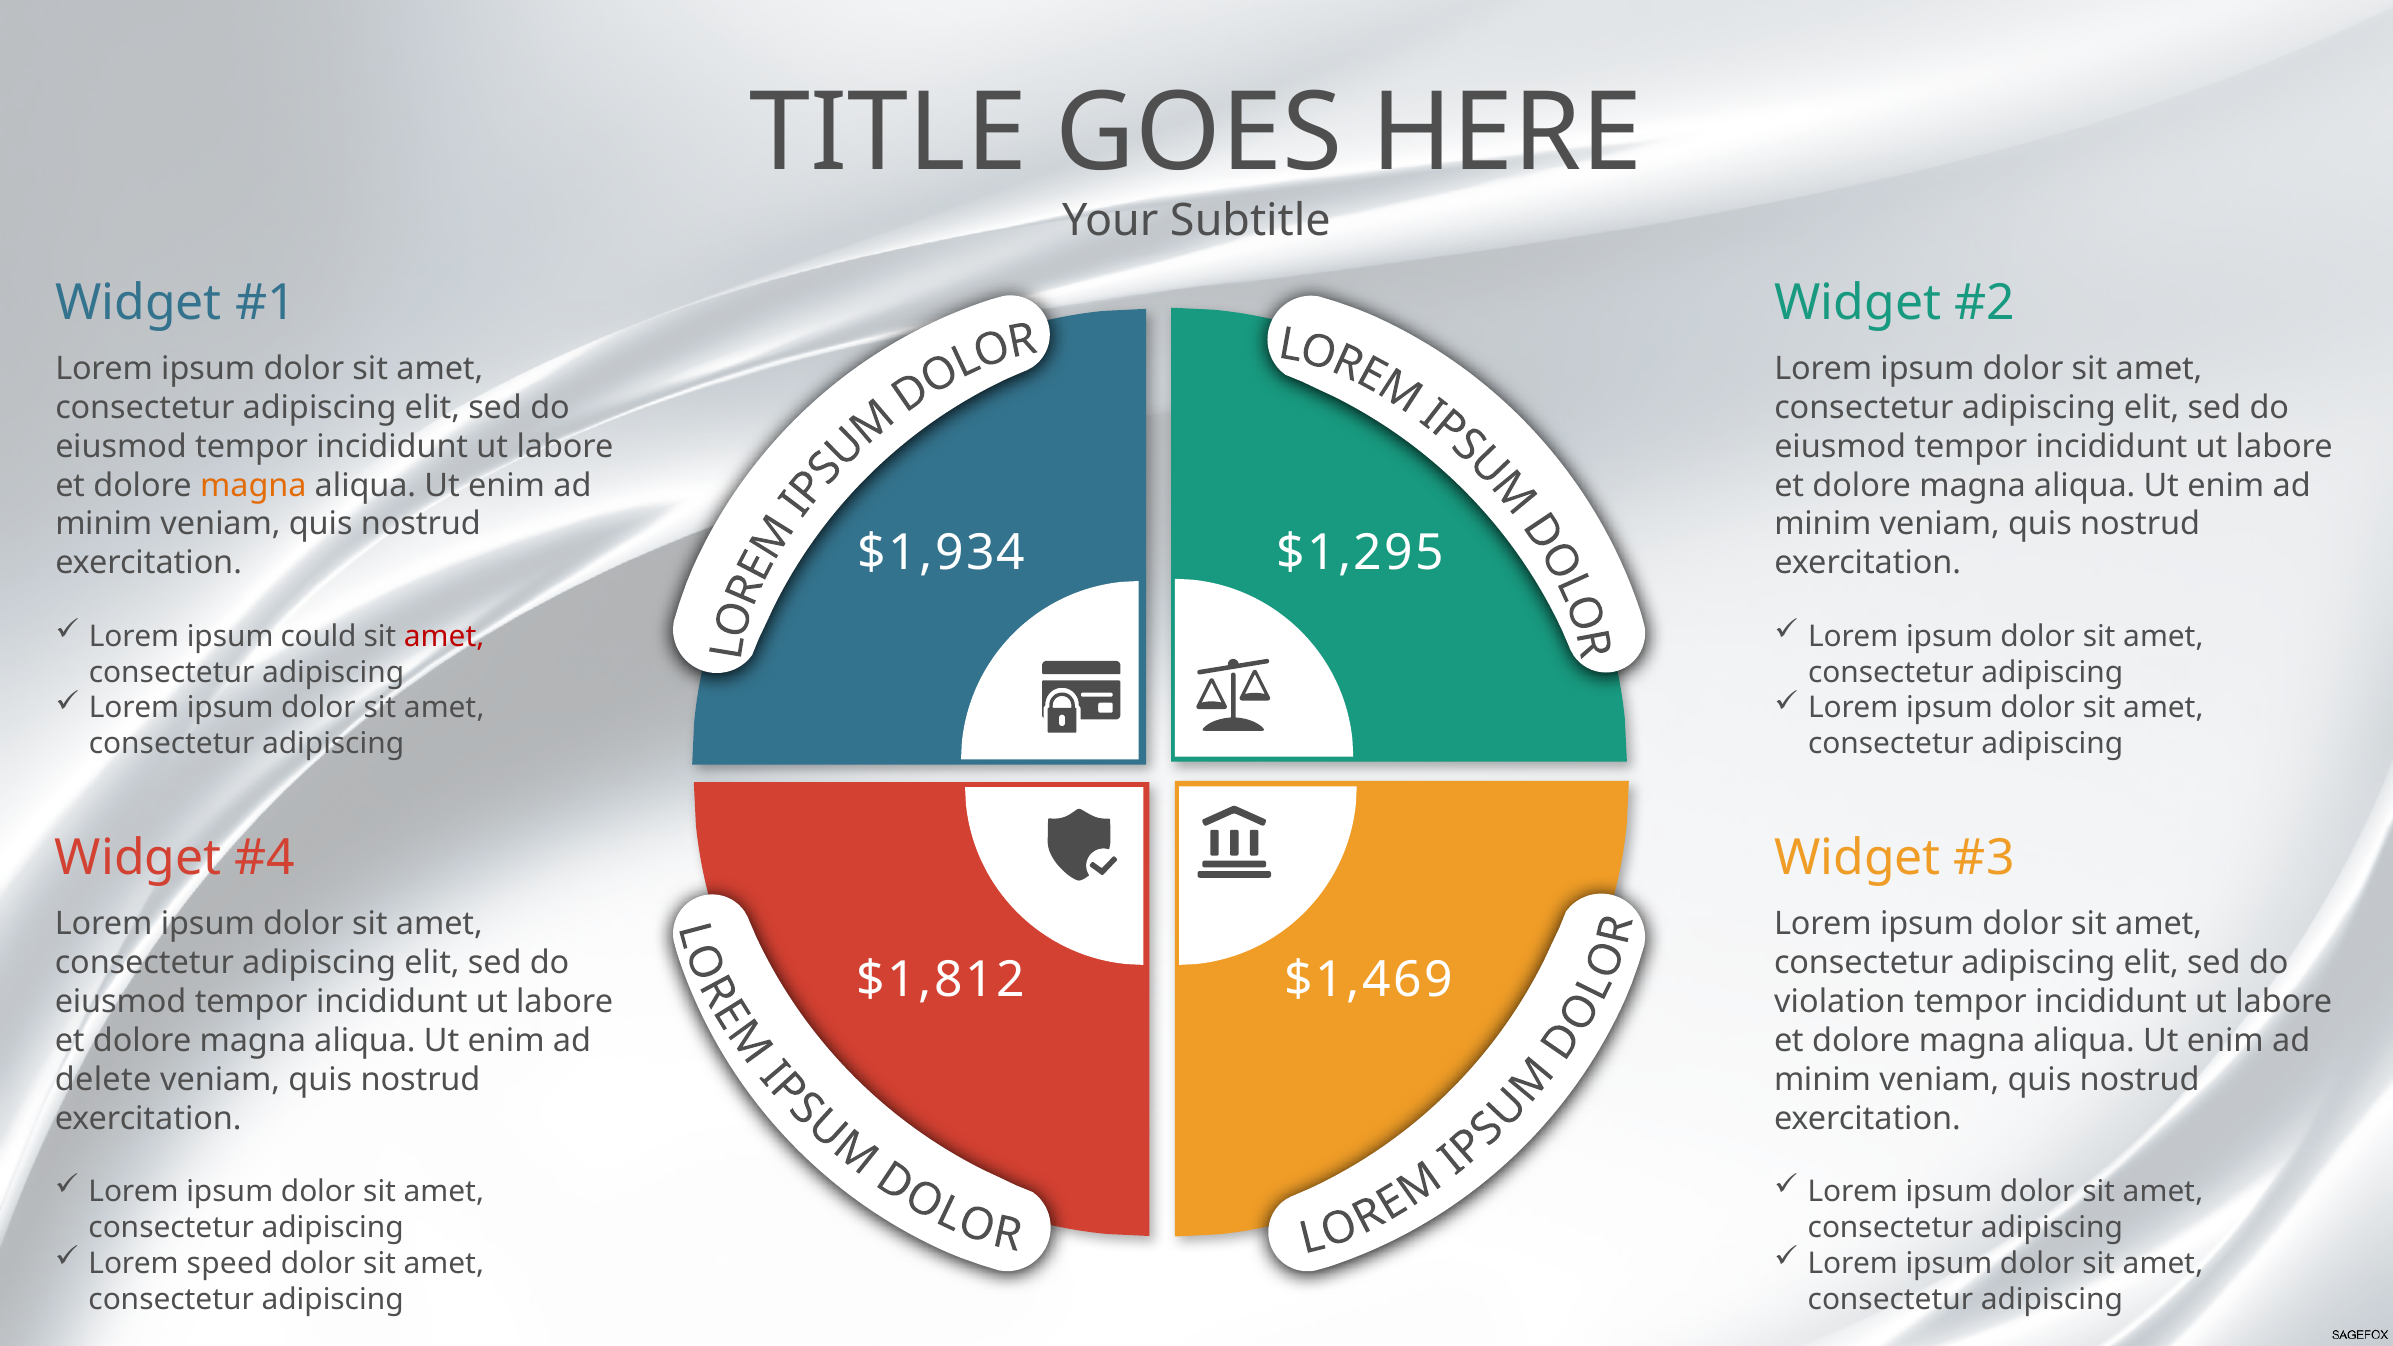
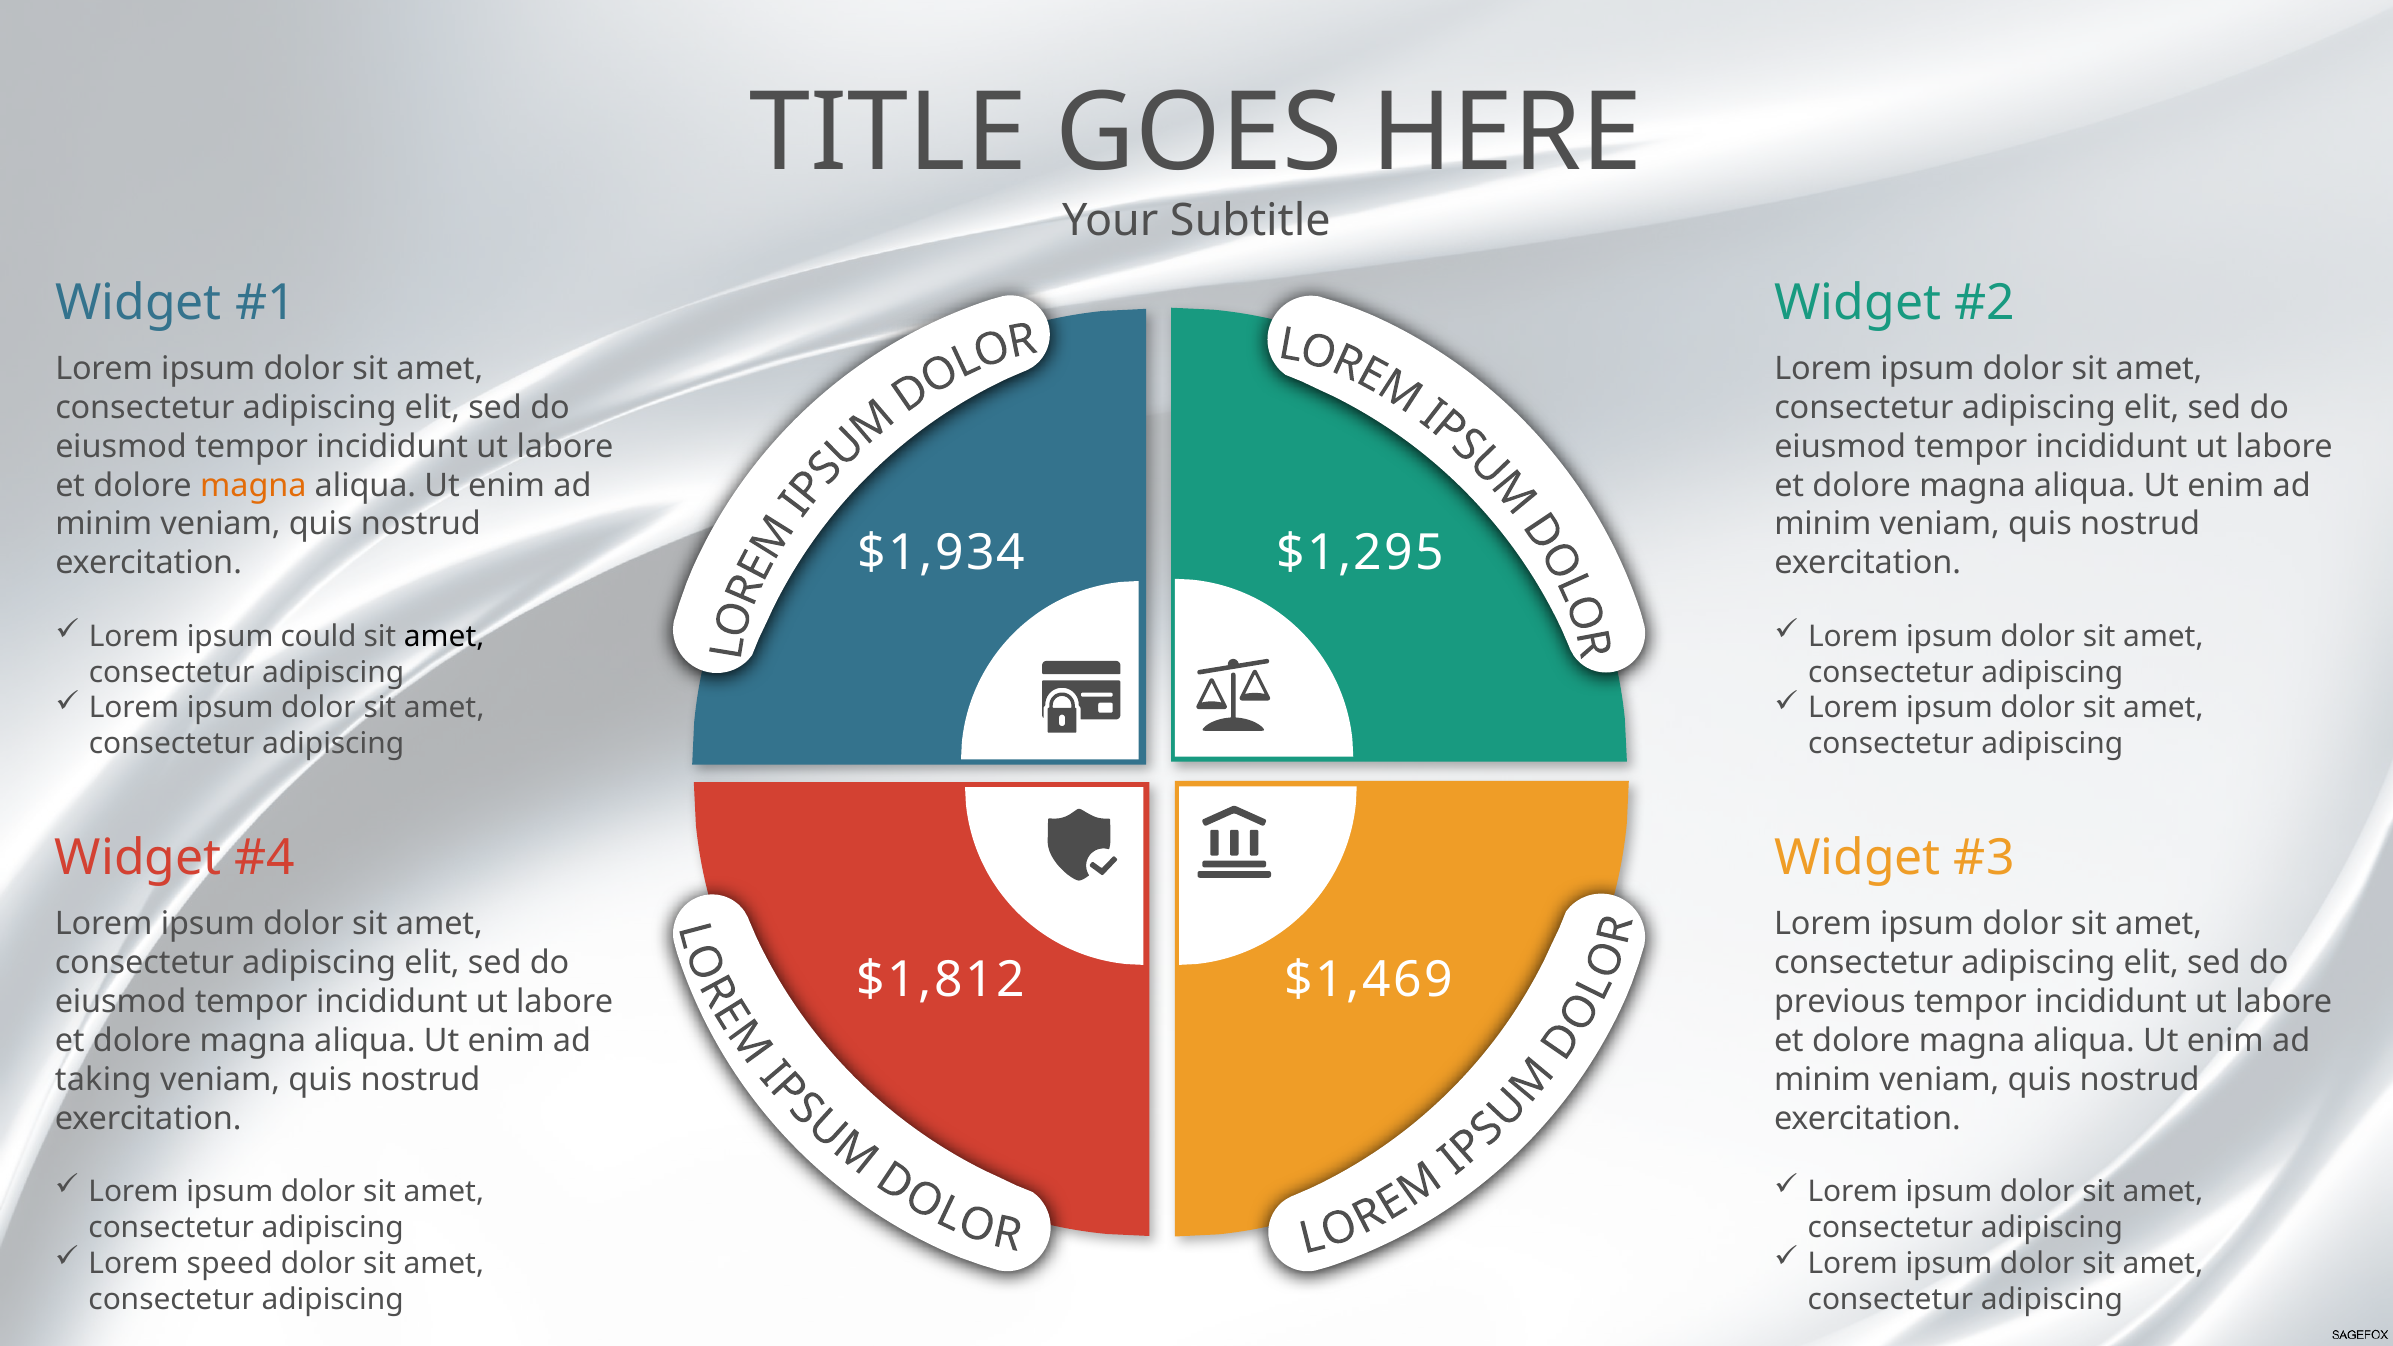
amet at (444, 636) colour: red -> black
violation: violation -> previous
delete: delete -> taking
